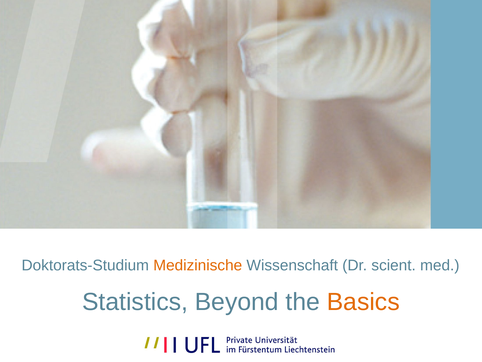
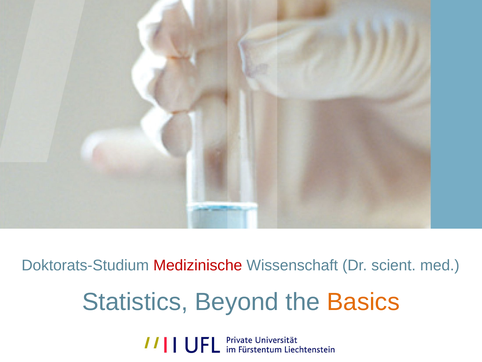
Medizinische colour: orange -> red
